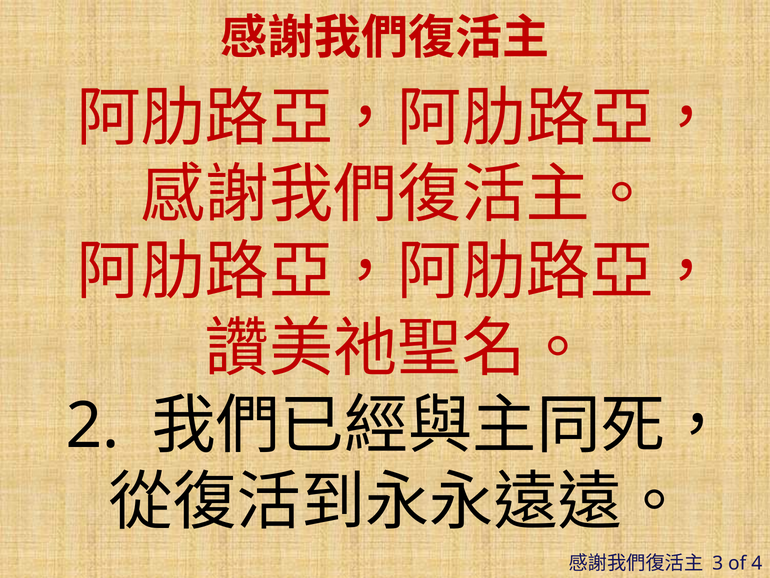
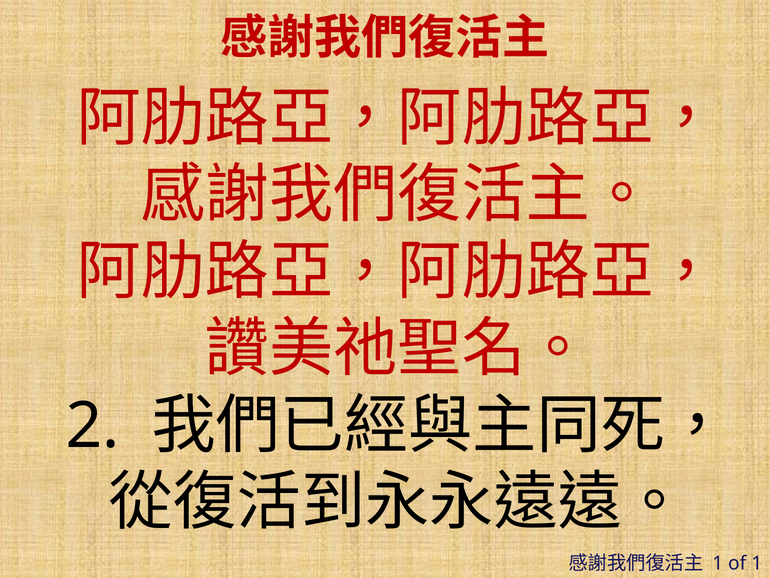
3 at (718, 563): 3 -> 1
of 4: 4 -> 1
